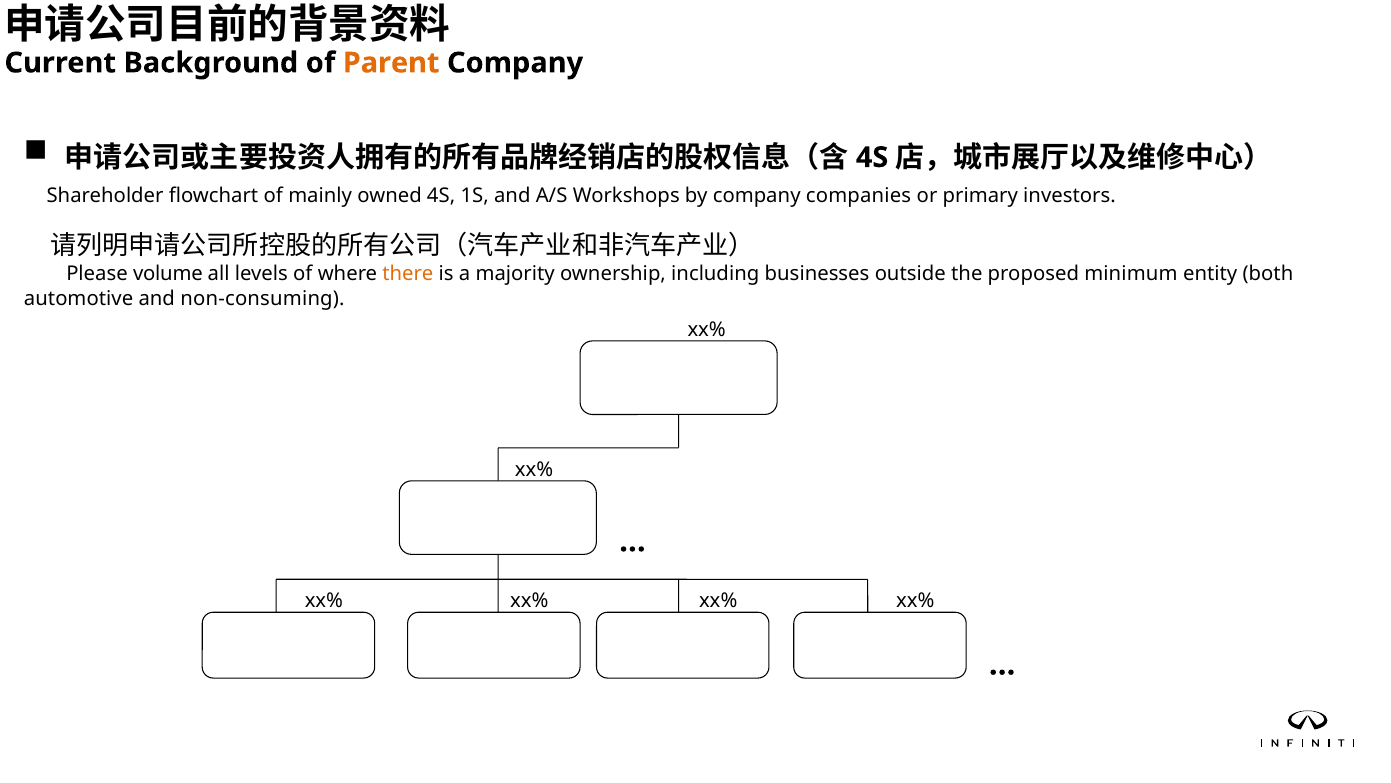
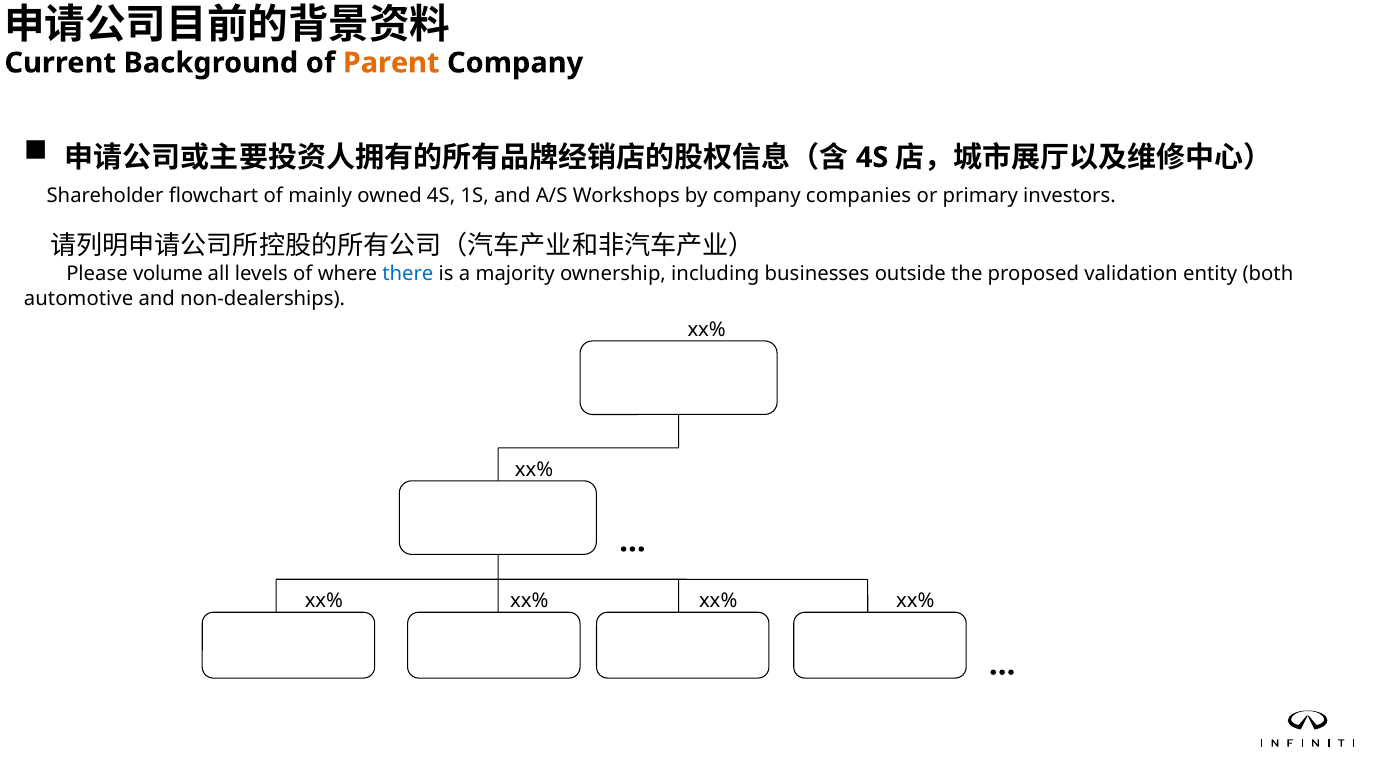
there colour: orange -> blue
minimum: minimum -> validation
non-consuming: non-consuming -> non-dealerships
